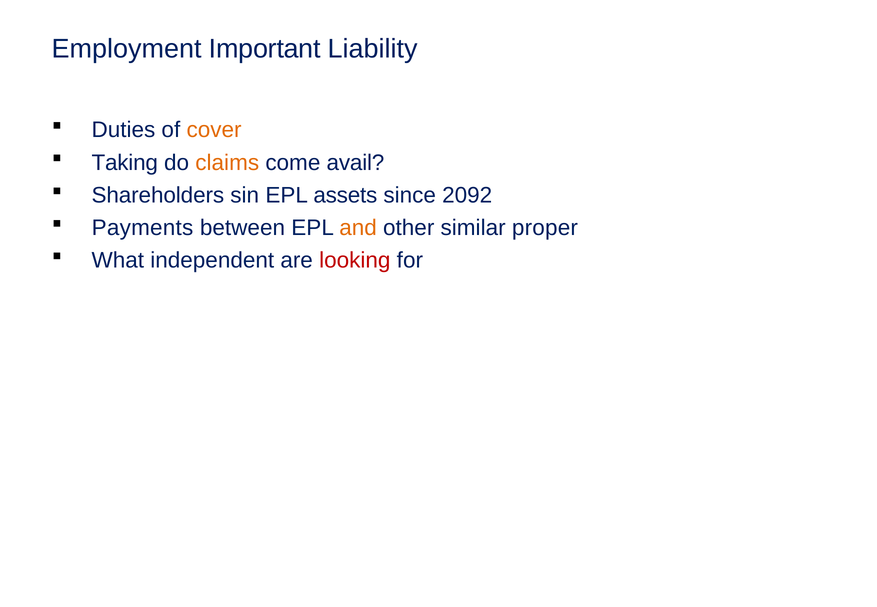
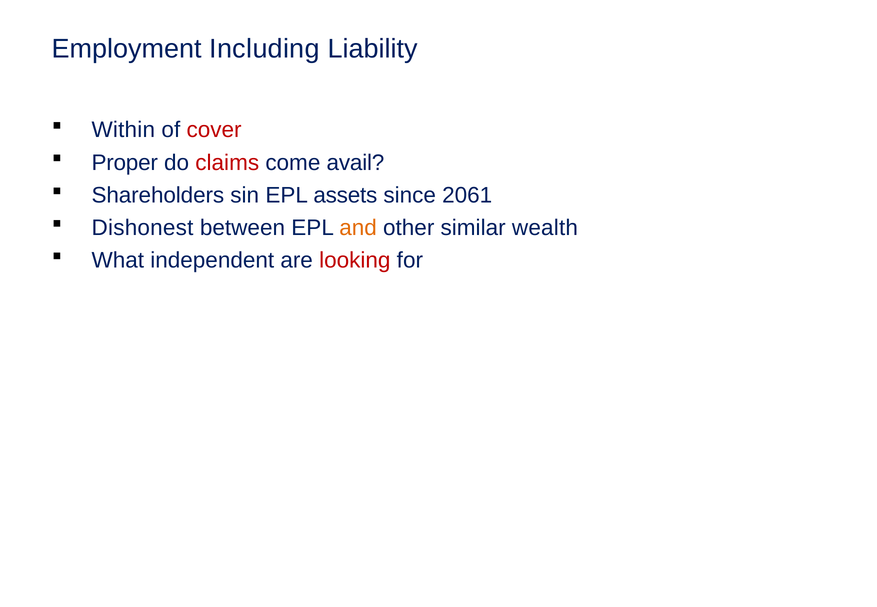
Important: Important -> Including
Duties: Duties -> Within
cover colour: orange -> red
Taking: Taking -> Proper
claims colour: orange -> red
2092: 2092 -> 2061
Payments: Payments -> Dishonest
proper: proper -> wealth
